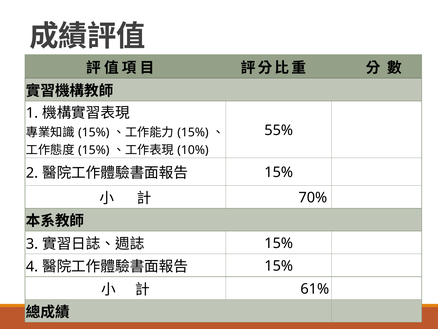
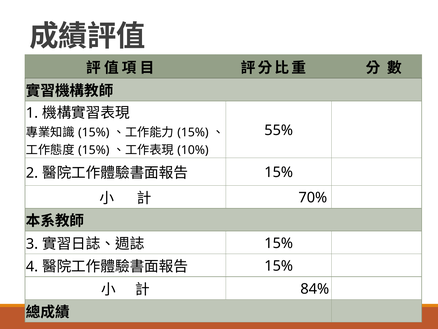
61%: 61% -> 84%
